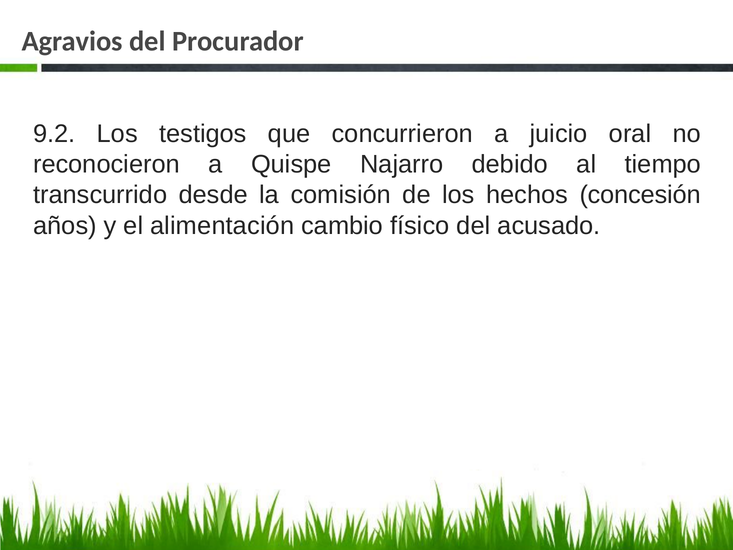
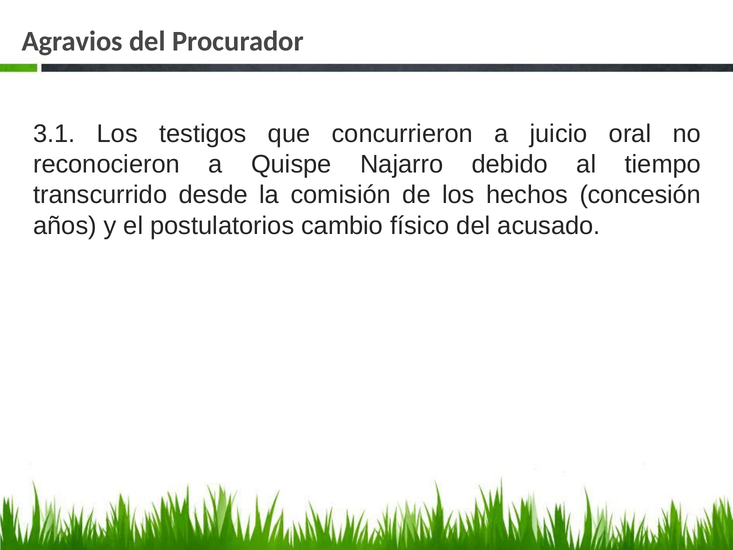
9.2: 9.2 -> 3.1
alimentación: alimentación -> postulatorios
